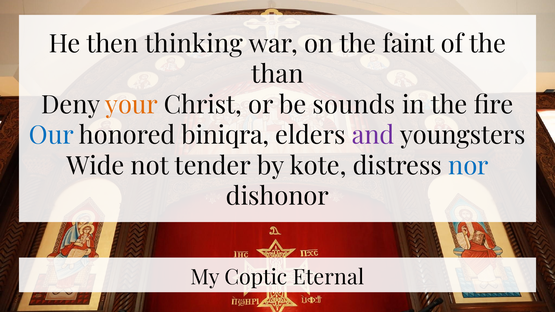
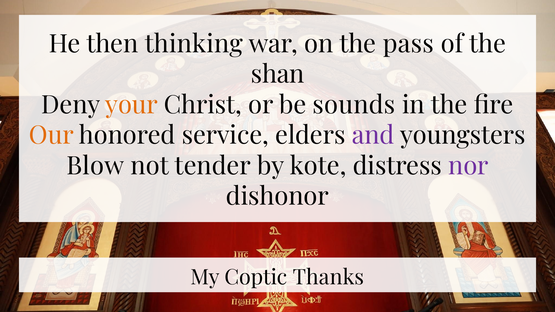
faint: faint -> pass
than: than -> shan
Our colour: blue -> orange
biniqra: biniqra -> service
Wide: Wide -> Blow
nor colour: blue -> purple
Eternal: Eternal -> Thanks
